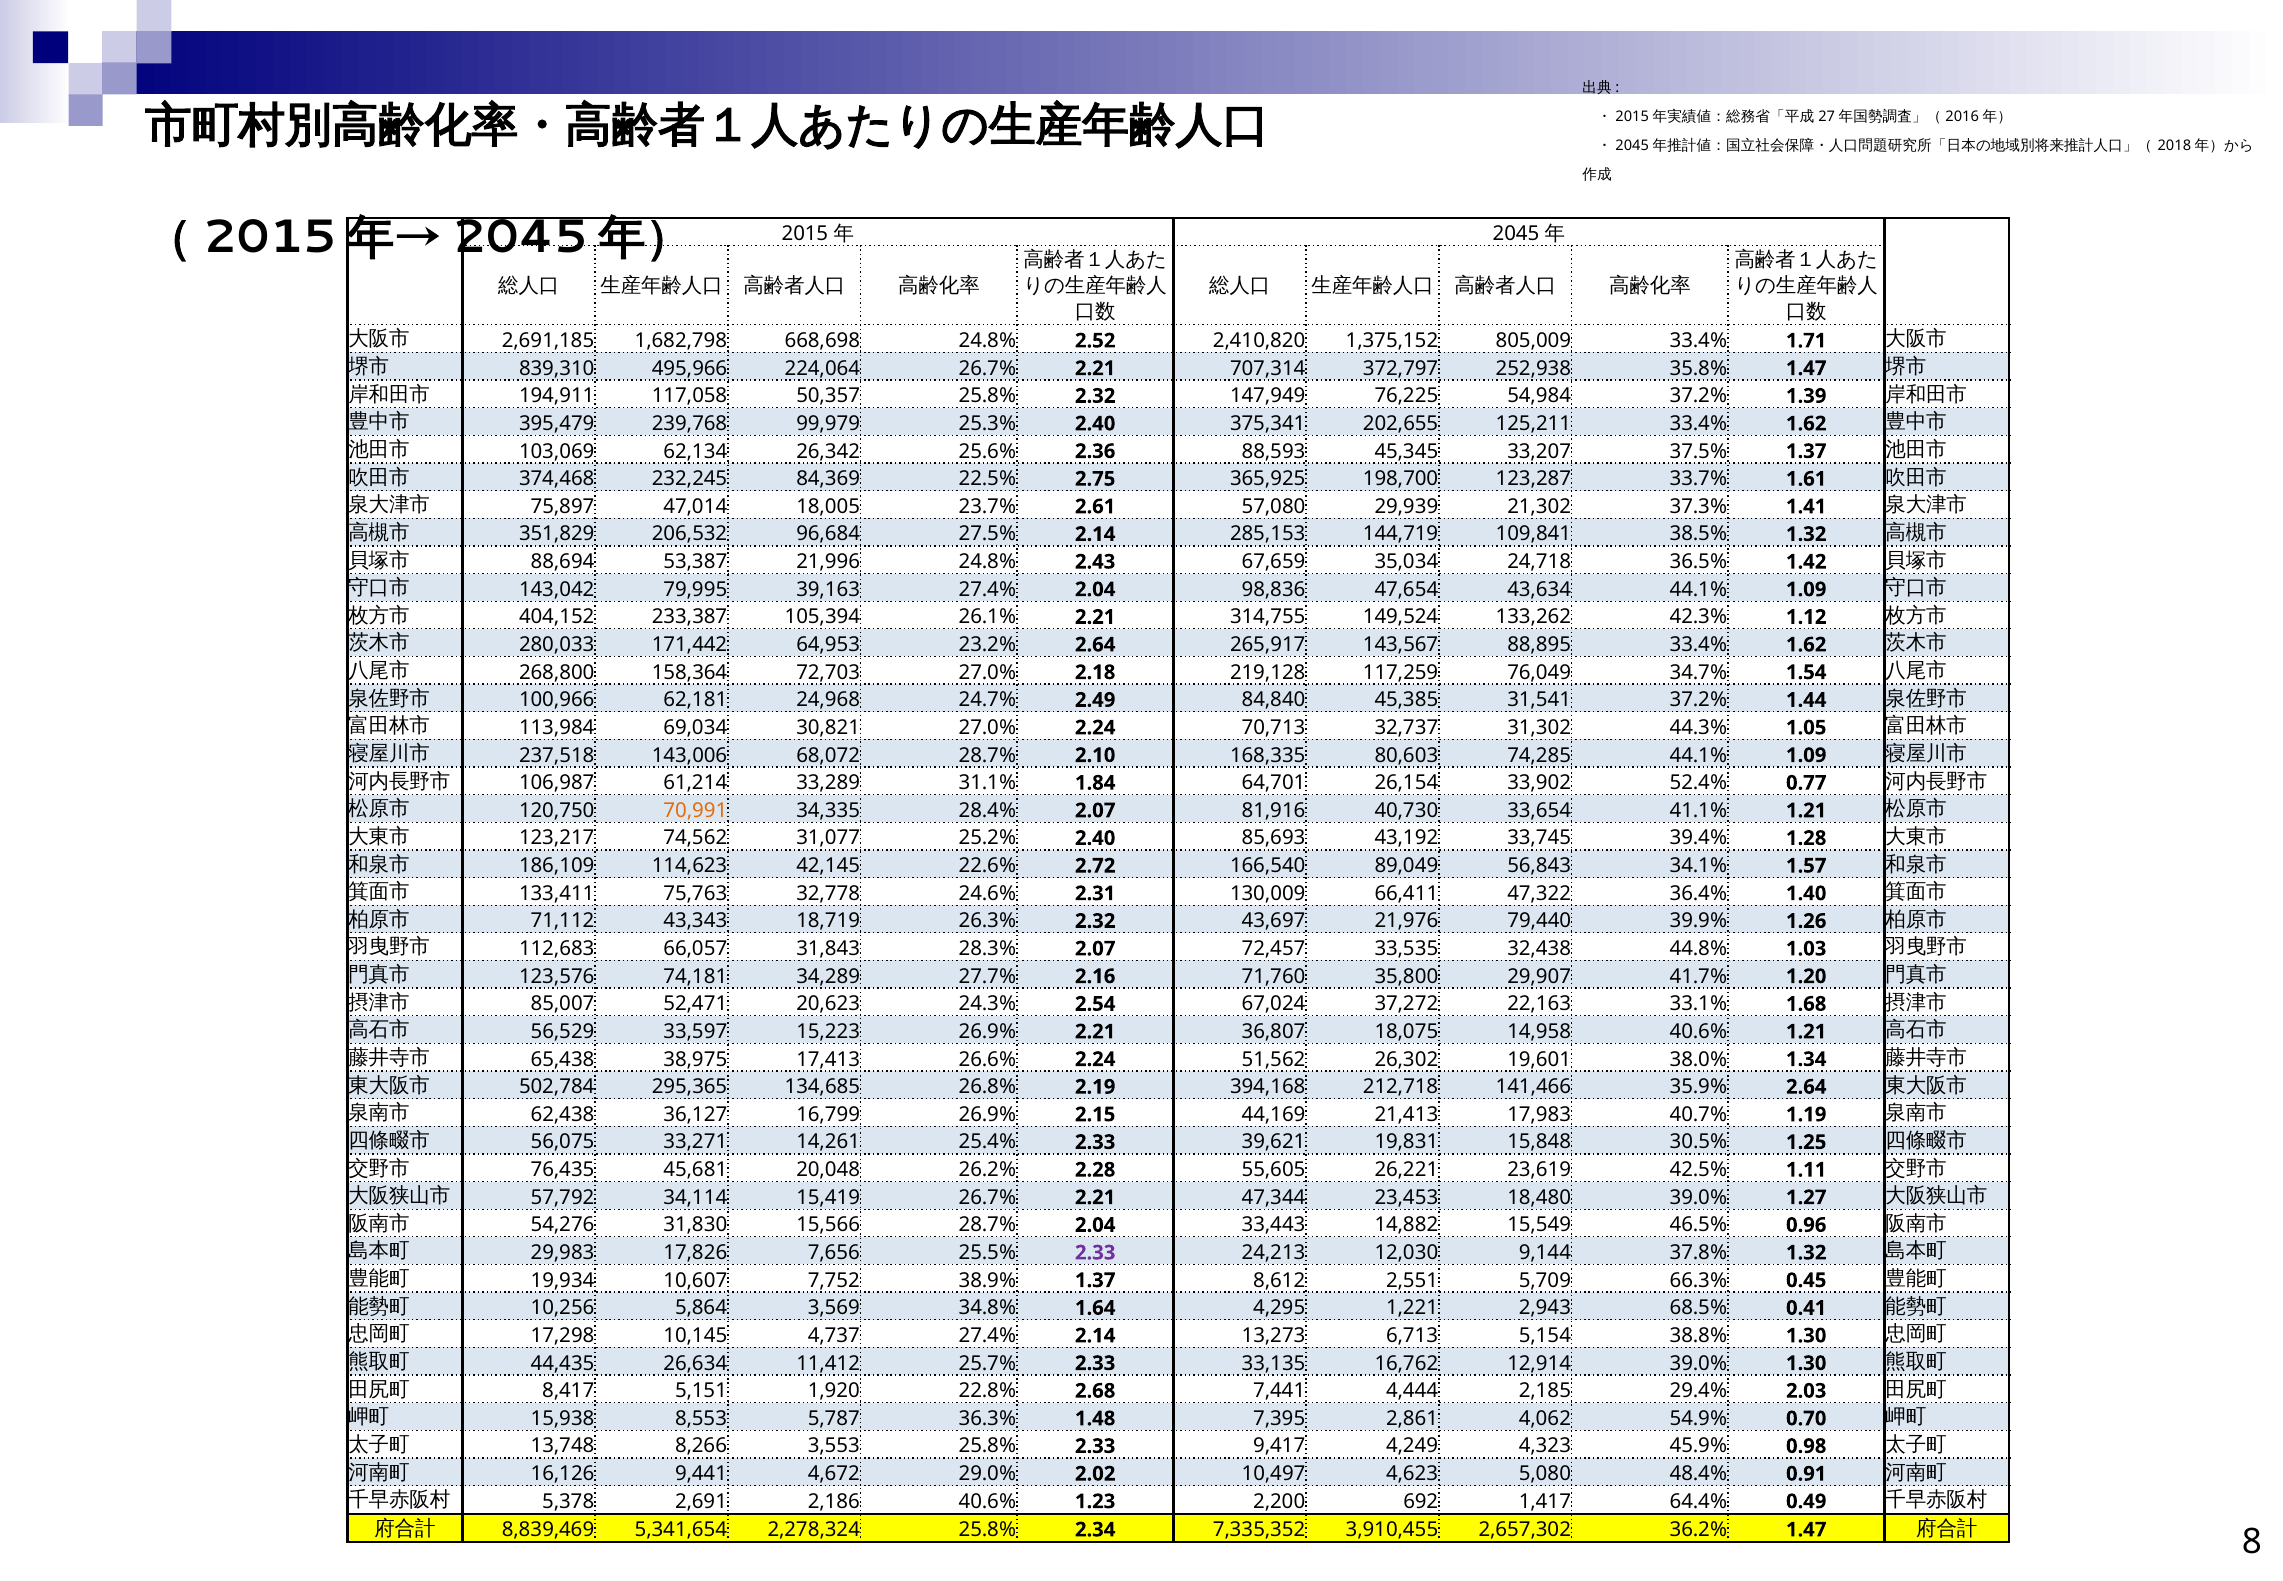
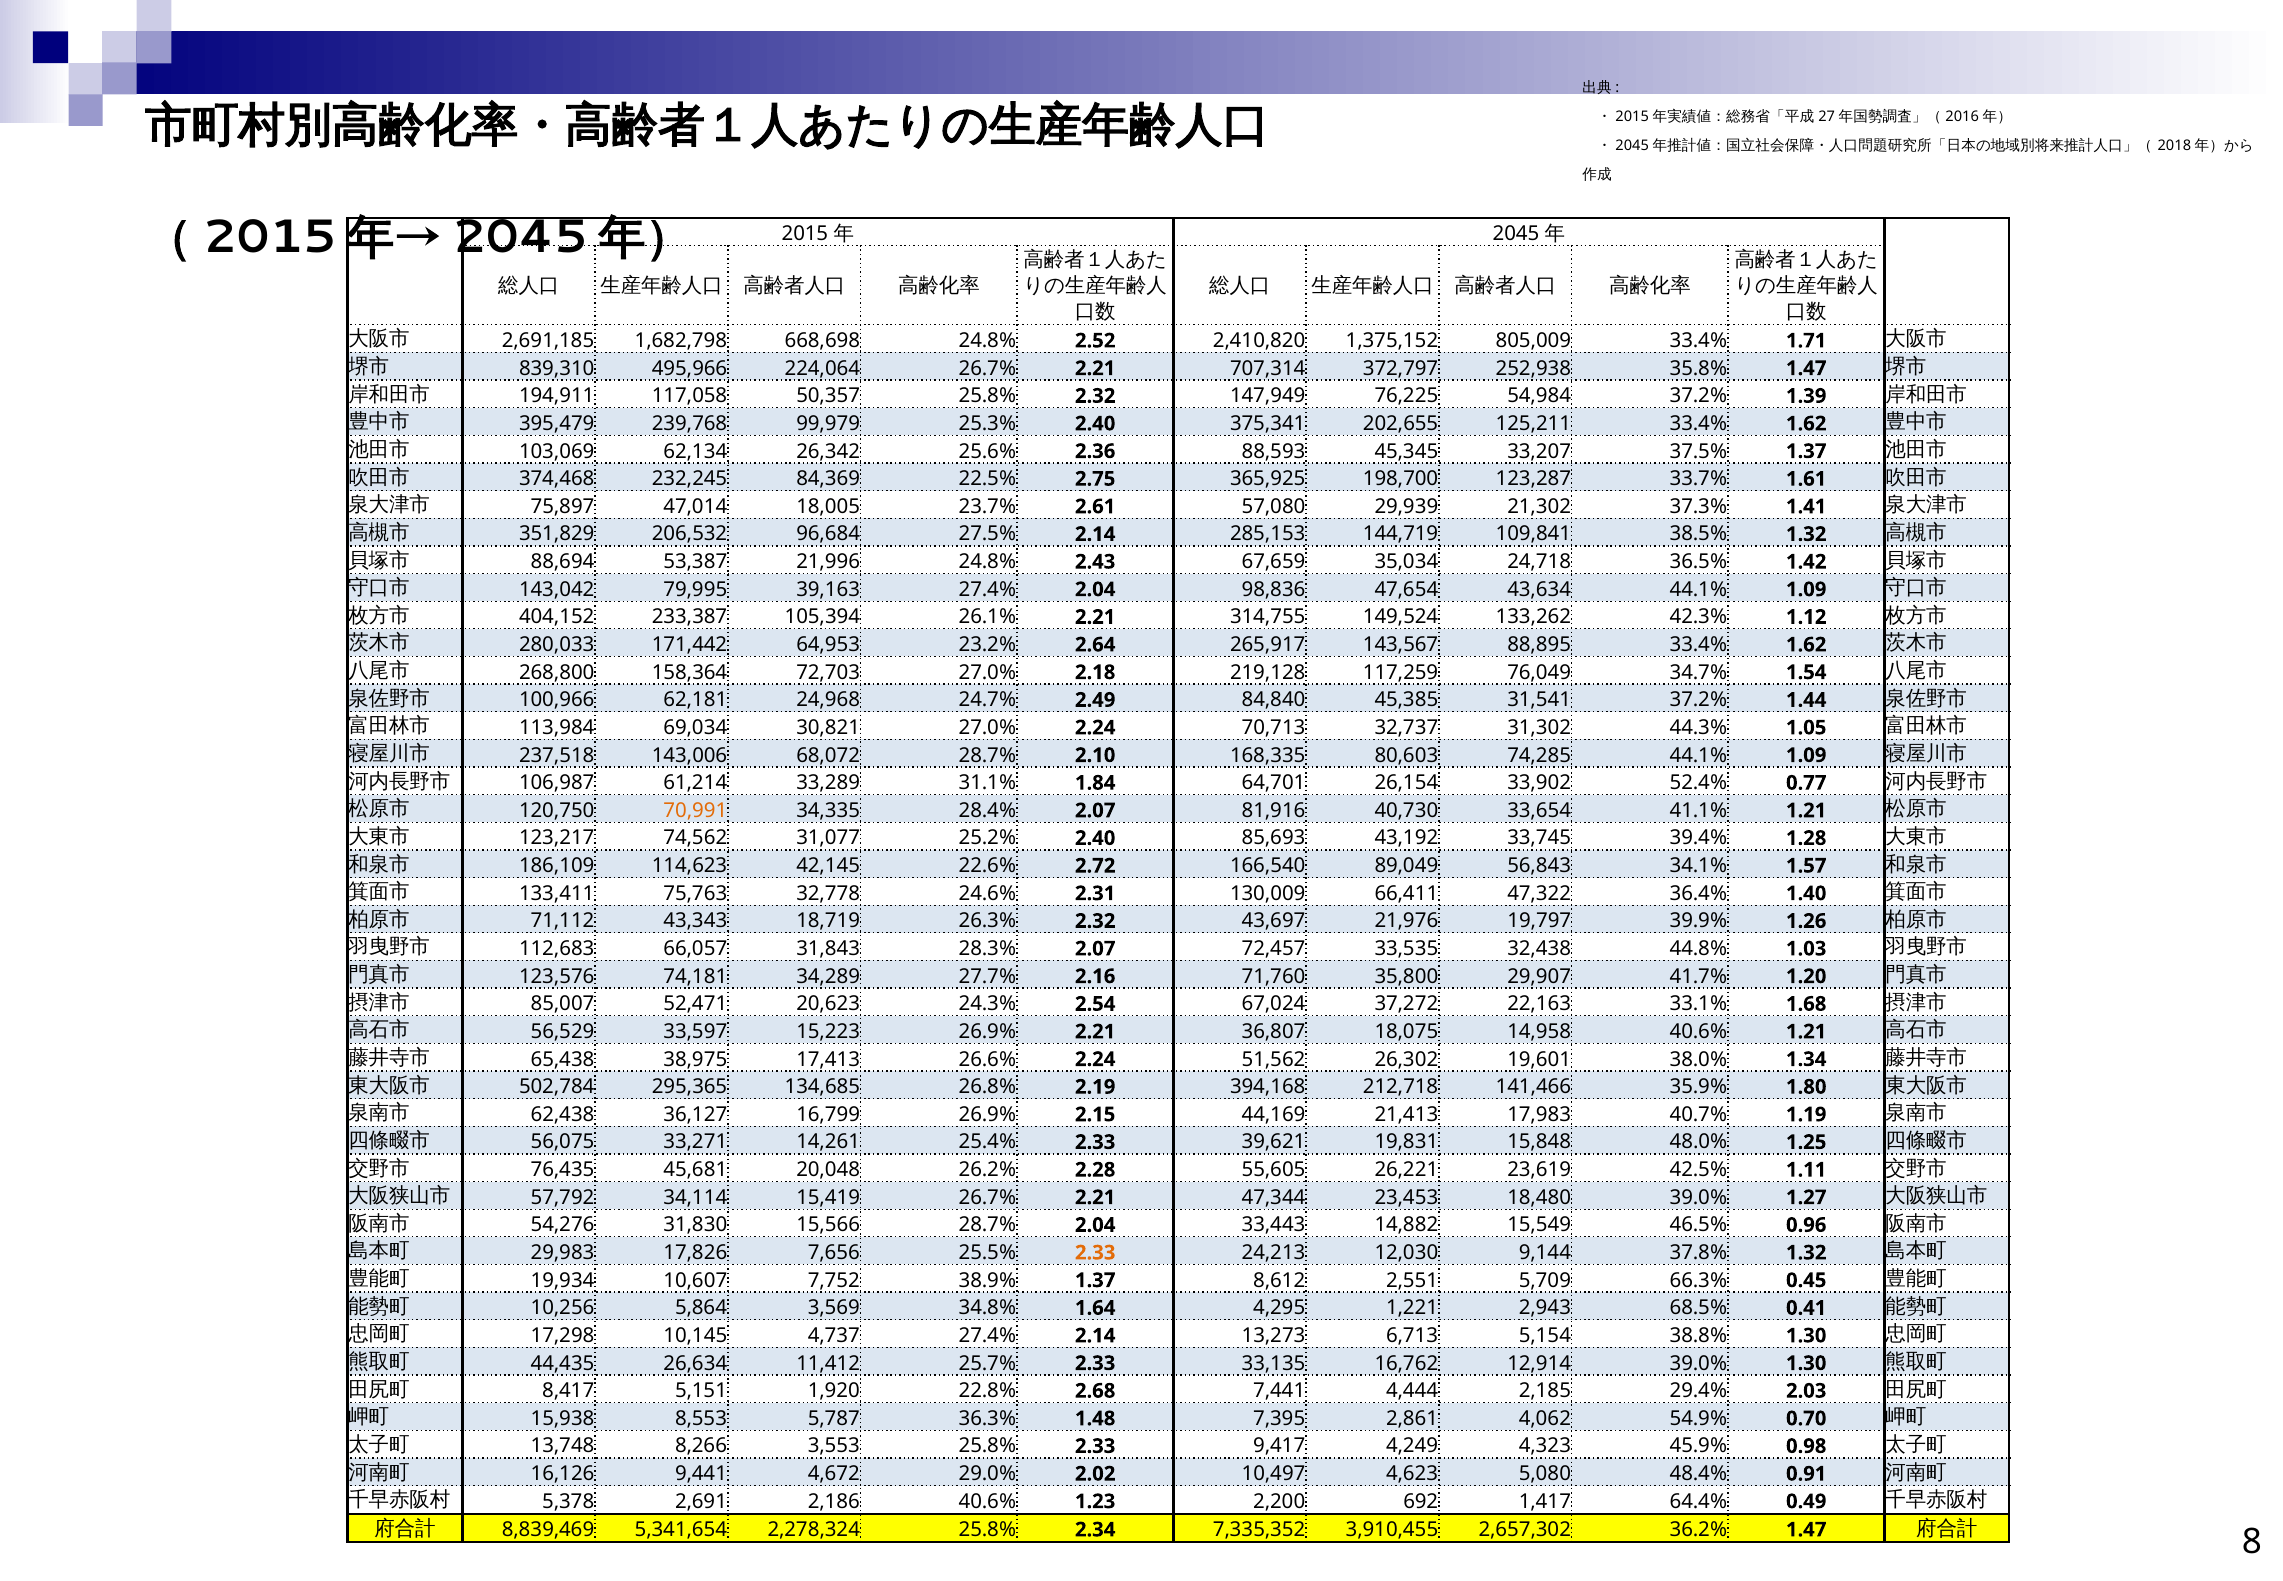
79,440: 79,440 -> 19,797
35.9% 2.64: 2.64 -> 1.80
30.5%: 30.5% -> 48.0%
2.33 at (1095, 1252) colour: purple -> orange
